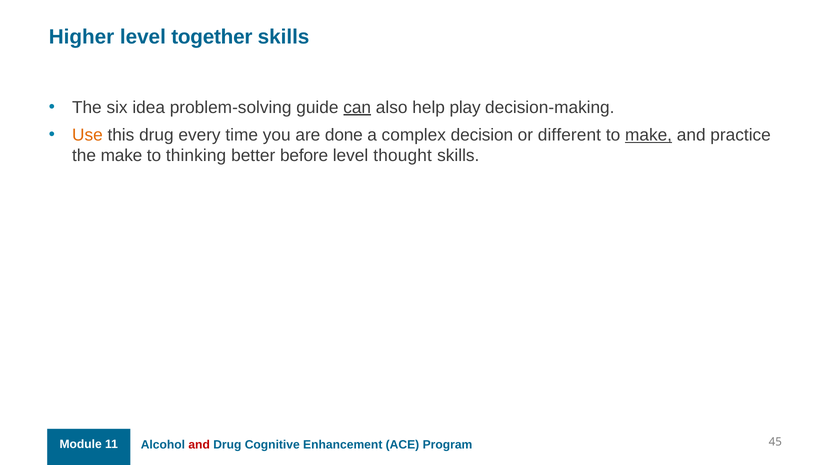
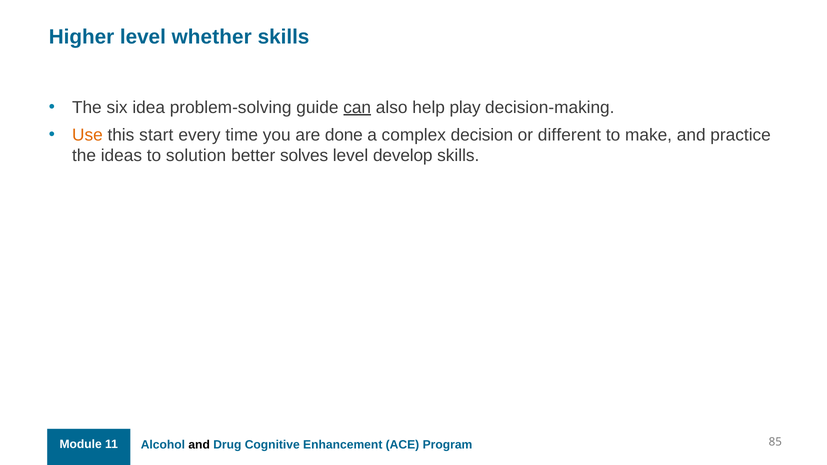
together: together -> whether
this drug: drug -> start
make at (649, 135) underline: present -> none
the make: make -> ideas
thinking: thinking -> solution
before: before -> solves
thought: thought -> develop
45: 45 -> 85
and at (199, 445) colour: red -> black
